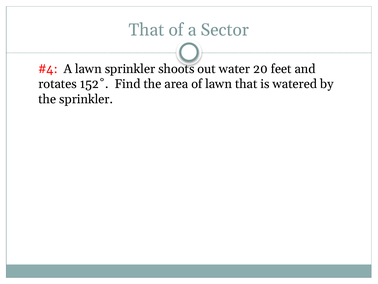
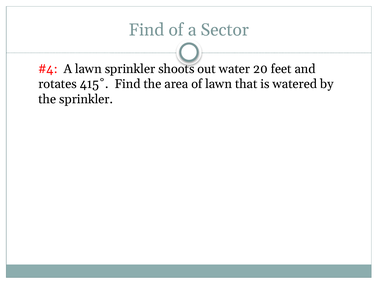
That at (147, 30): That -> Find
152˚: 152˚ -> 415˚
